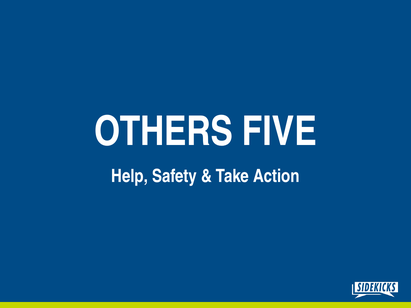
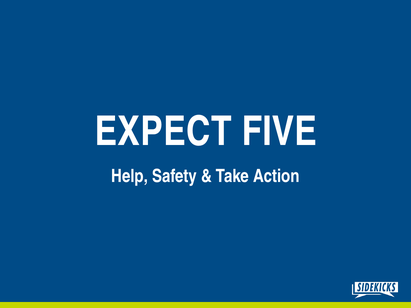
OTHERS: OTHERS -> EXPECT
